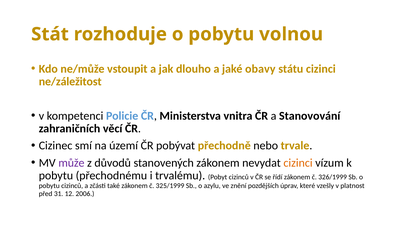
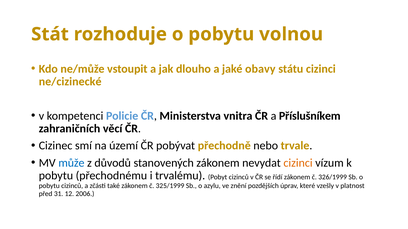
ne/záležitost: ne/záležitost -> ne/cizinecké
Stanovování: Stanovování -> Příslušníkem
může colour: purple -> blue
